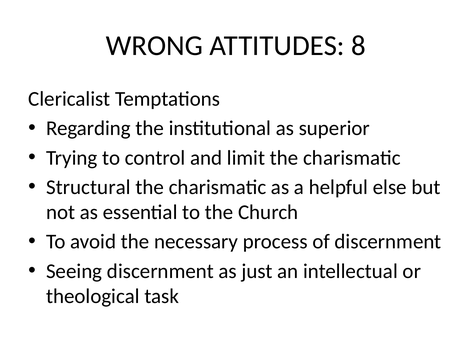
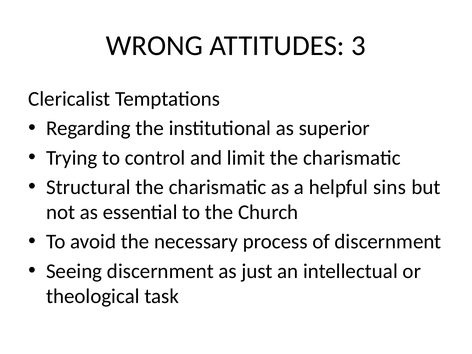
8: 8 -> 3
else: else -> sins
